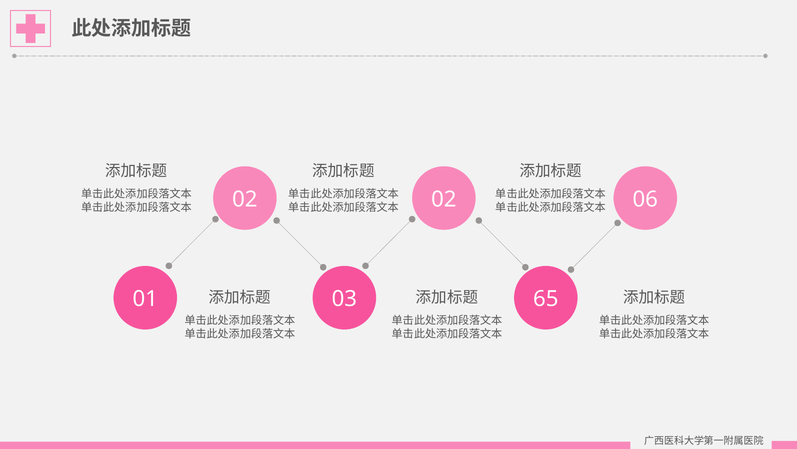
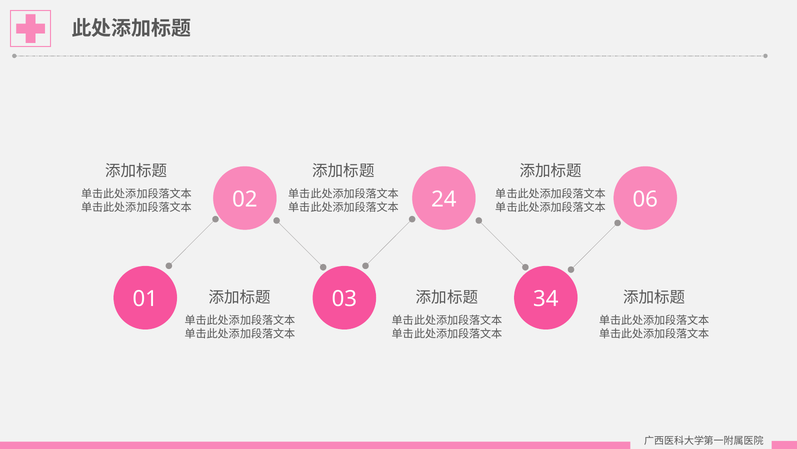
02 02: 02 -> 24
65: 65 -> 34
